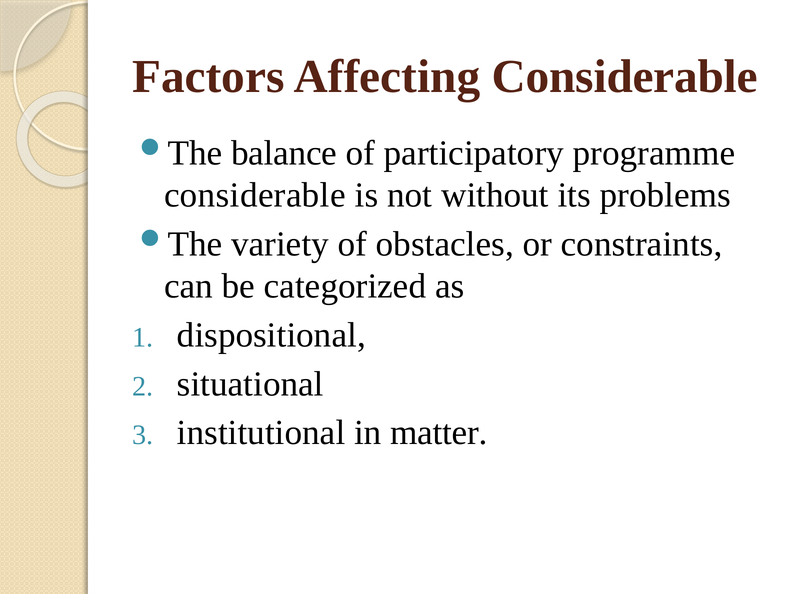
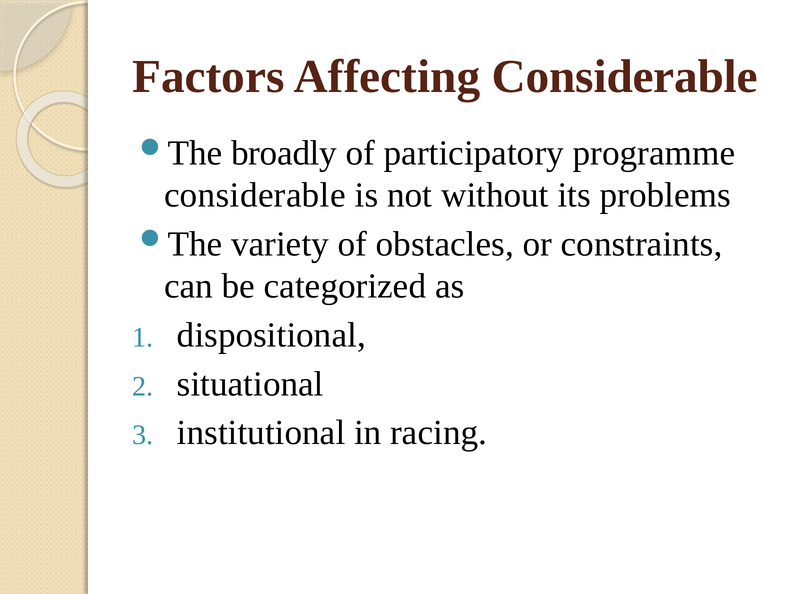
balance: balance -> broadly
matter: matter -> racing
